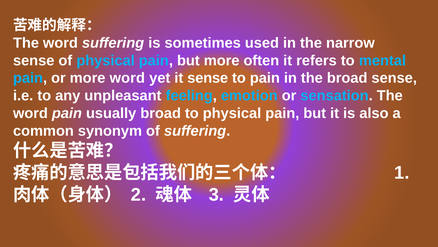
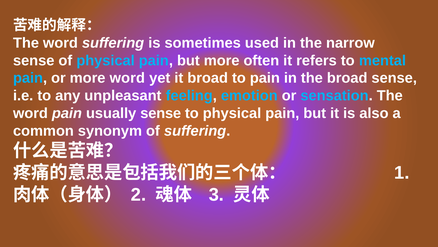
it sense: sense -> broad
usually broad: broad -> sense
